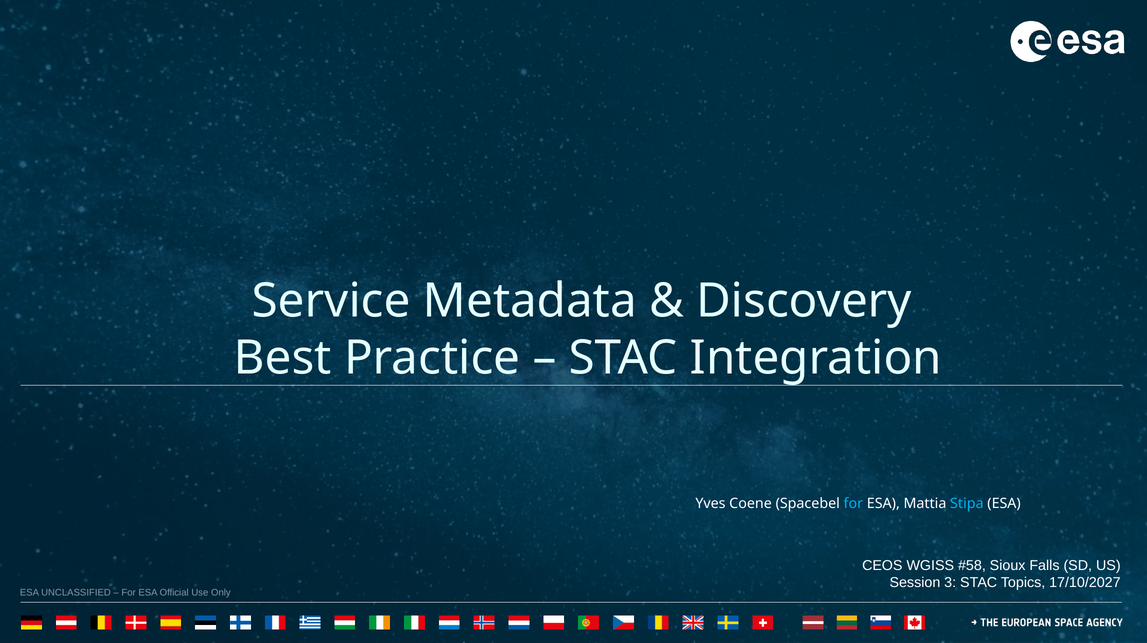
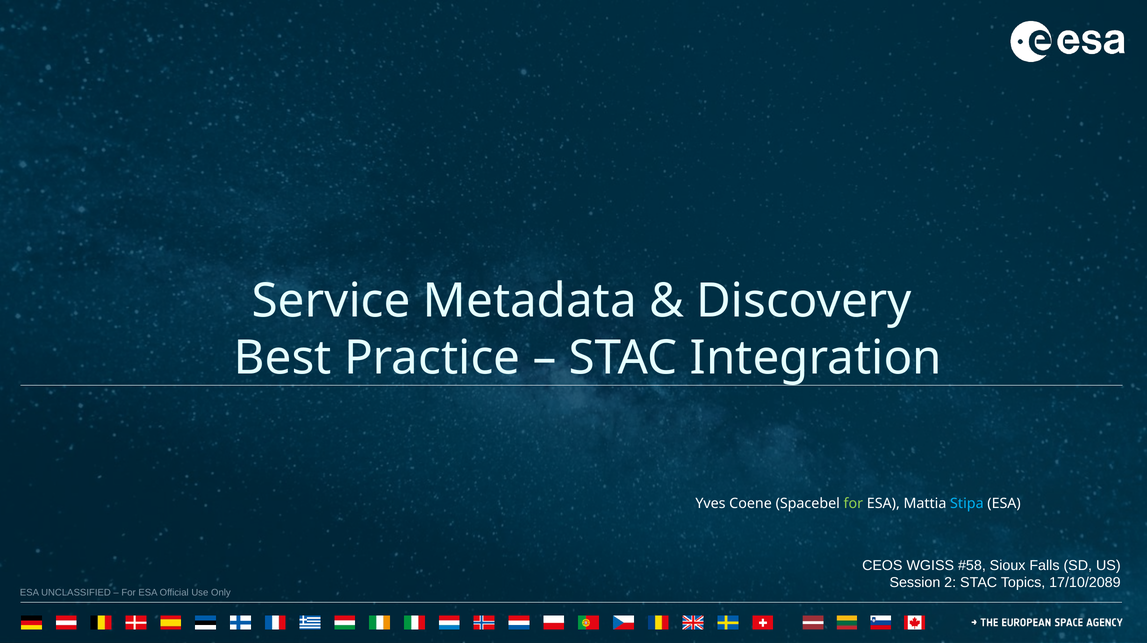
for at (853, 504) colour: light blue -> light green
3: 3 -> 2
17/10/2027: 17/10/2027 -> 17/10/2089
